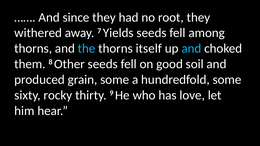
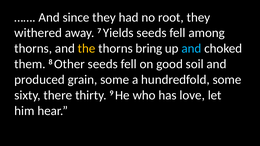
the colour: light blue -> yellow
itself: itself -> bring
rocky: rocky -> there
